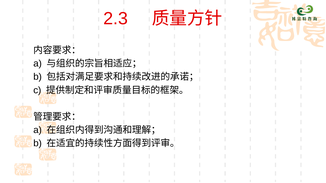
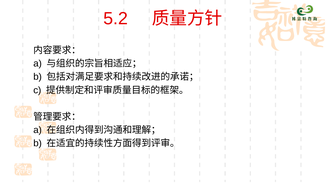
2.3: 2.3 -> 5.2
